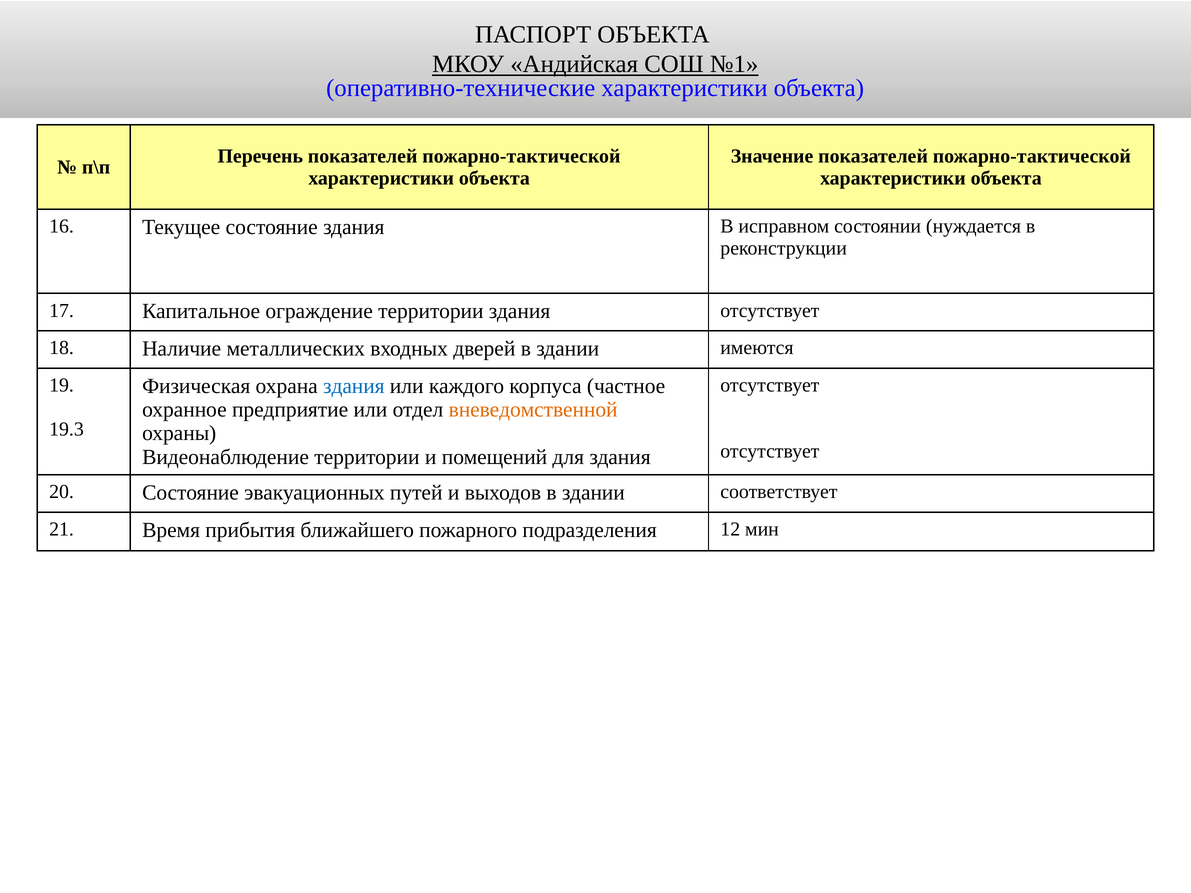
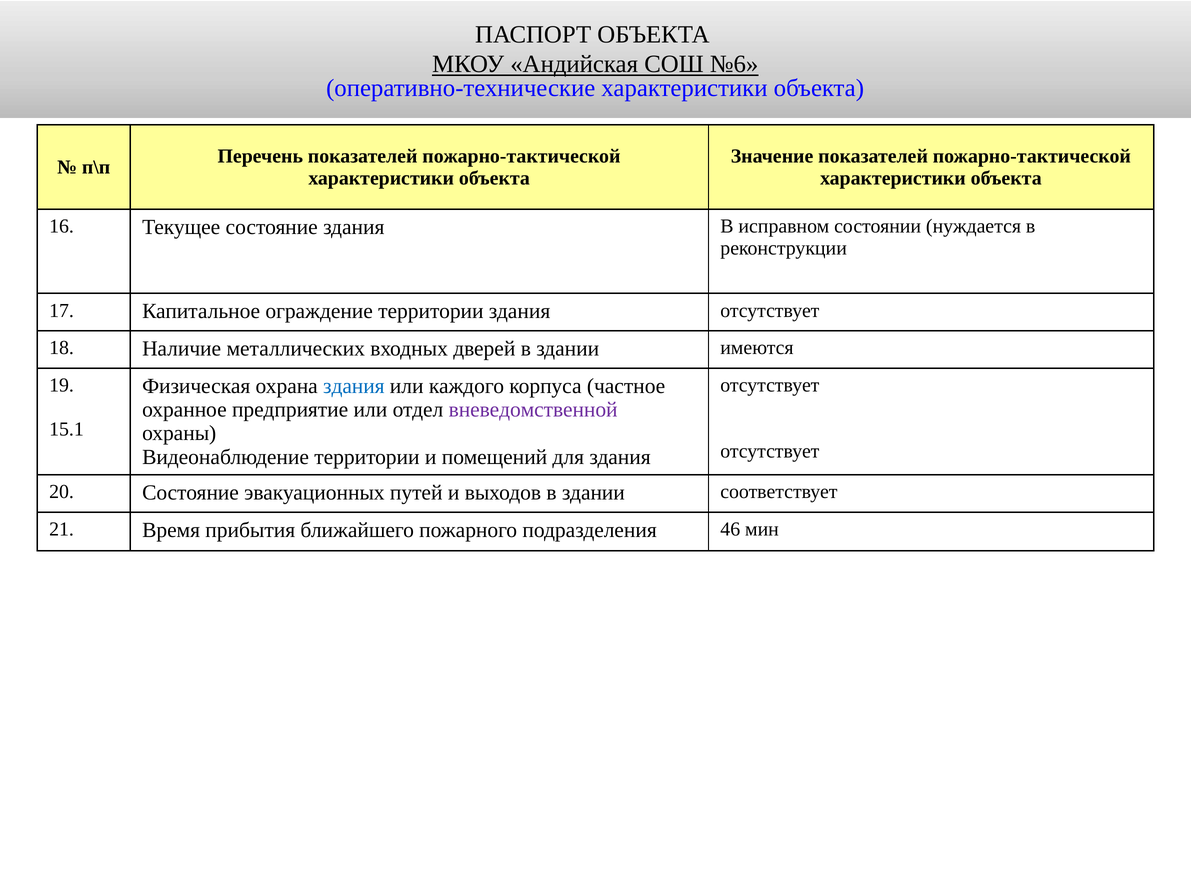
№1: №1 -> №6
вневедомственной colour: orange -> purple
19.3: 19.3 -> 15.1
12: 12 -> 46
